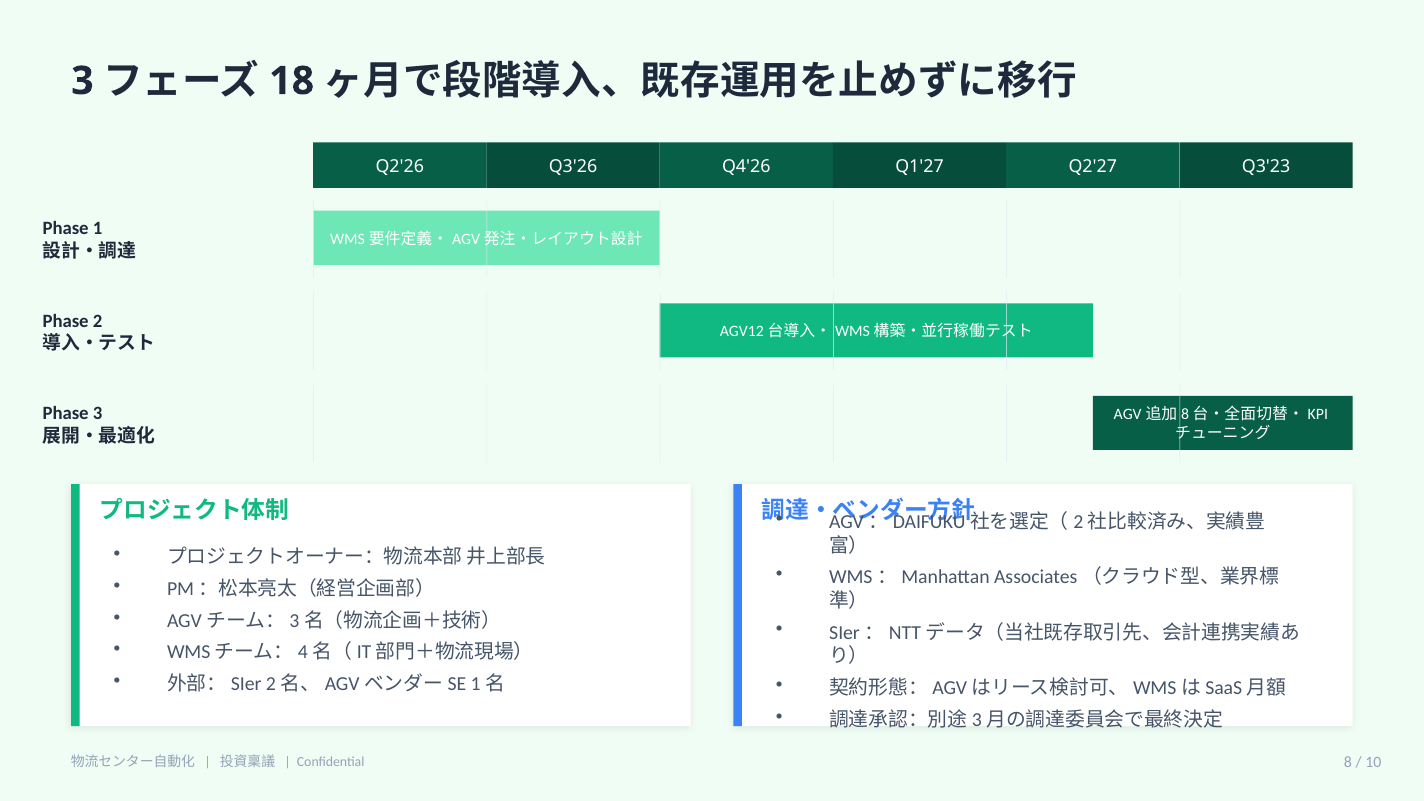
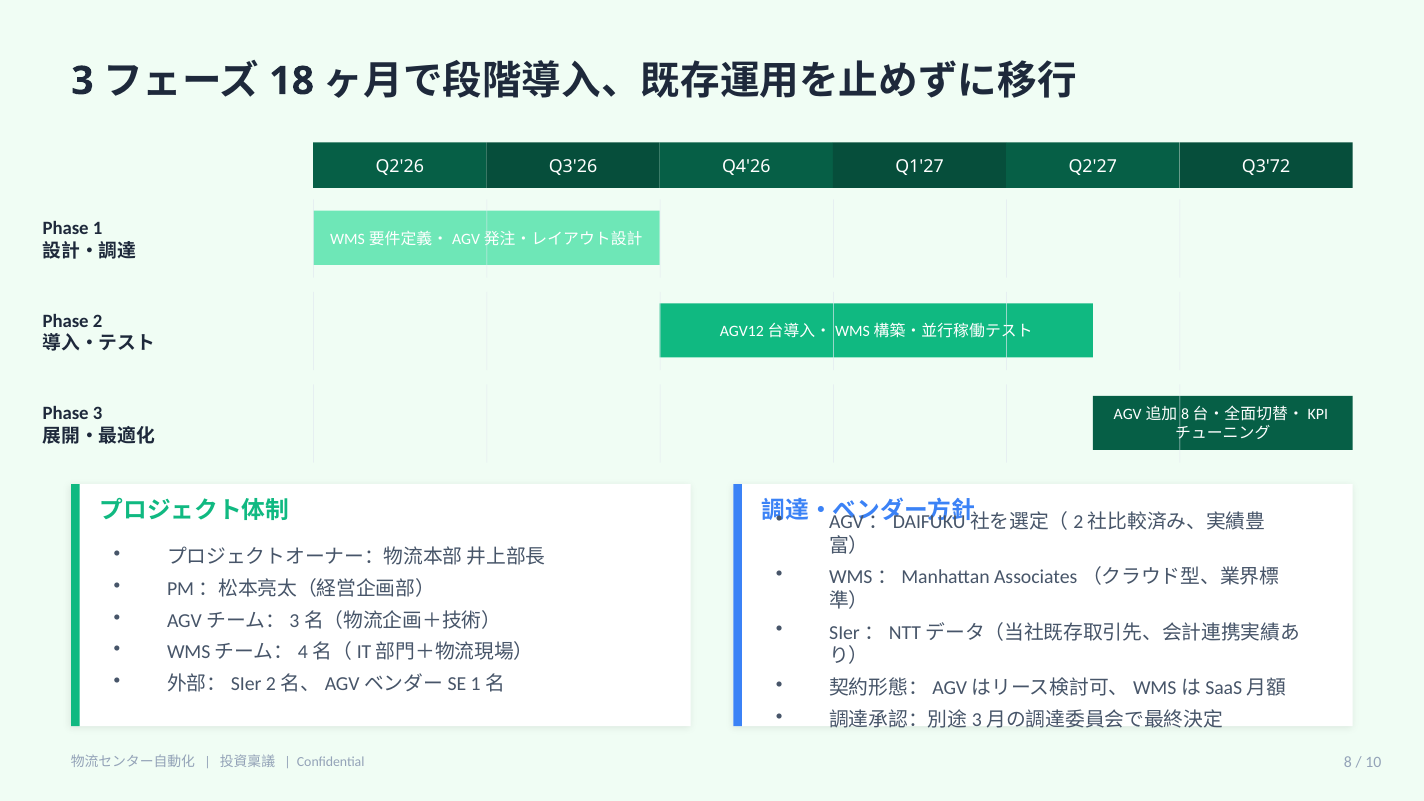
Q3'23: Q3'23 -> Q3'72
